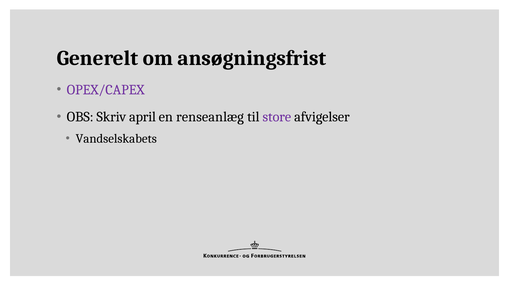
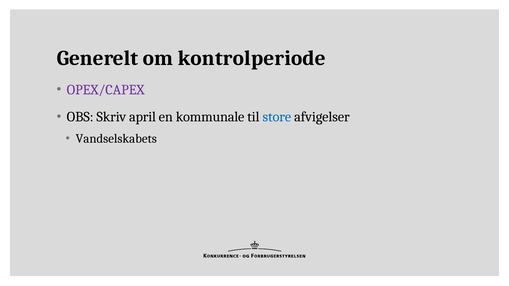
ansøgningsfrist: ansøgningsfrist -> kontrolperiode
renseanlæg: renseanlæg -> kommunale
store colour: purple -> blue
